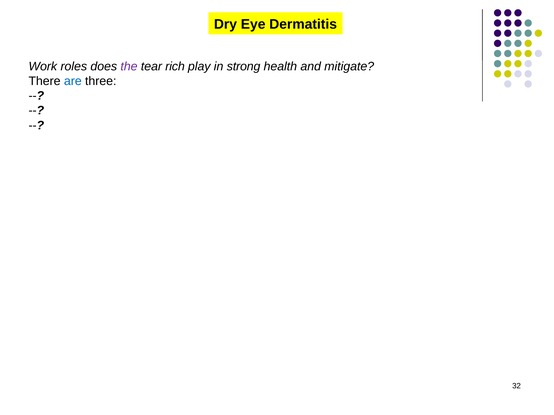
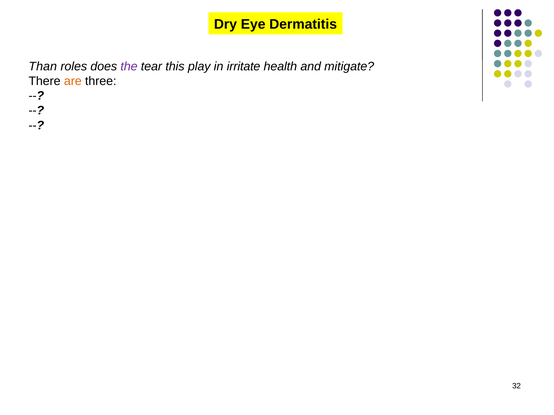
Work: Work -> Than
rich: rich -> this
strong: strong -> irritate
are colour: blue -> orange
